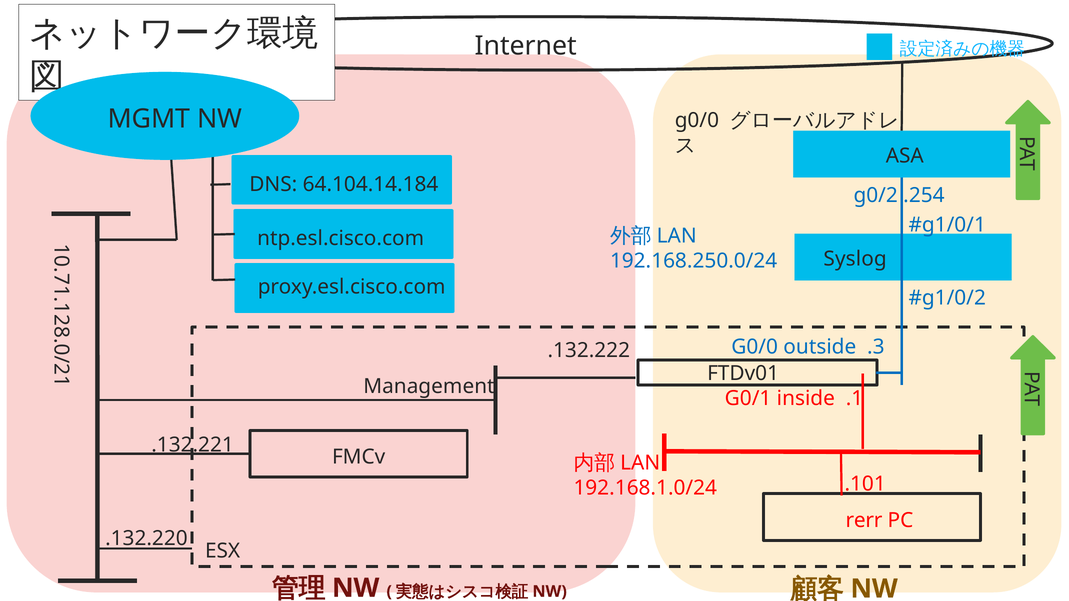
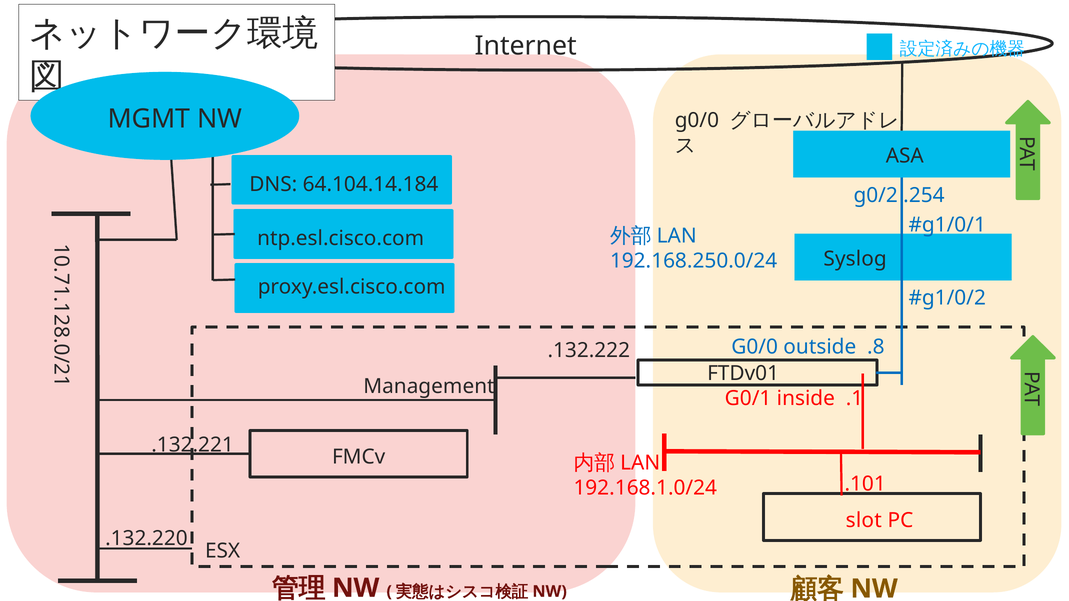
.3: .3 -> .8
rerr: rerr -> slot
